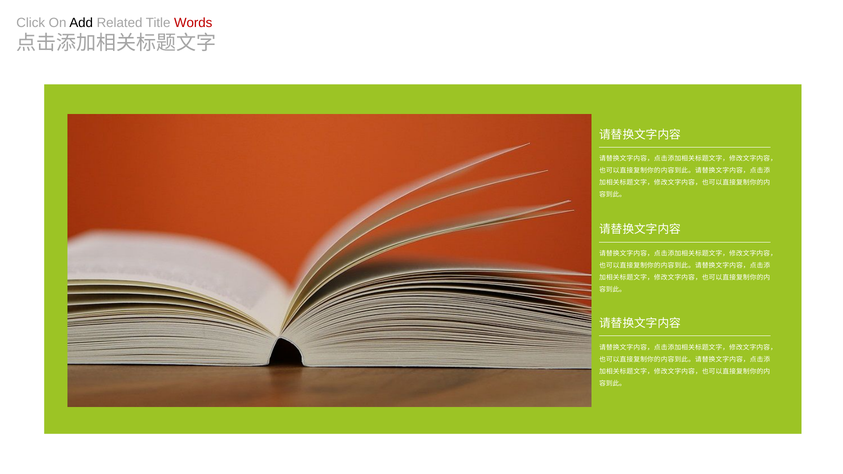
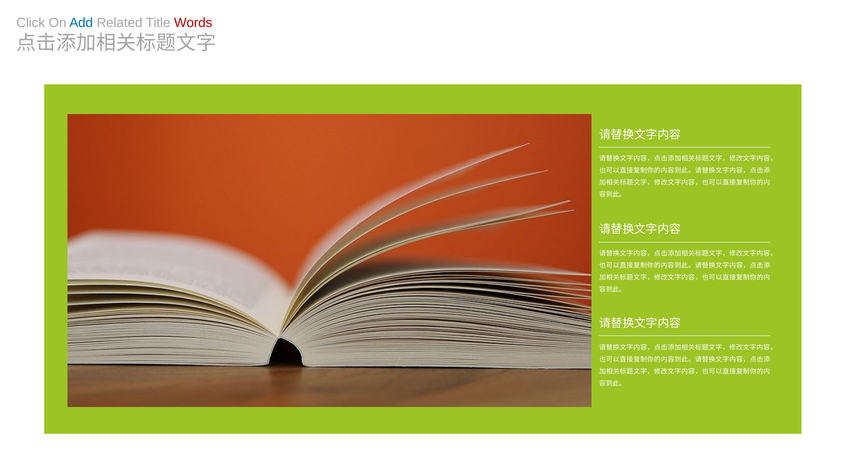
Add colour: black -> blue
